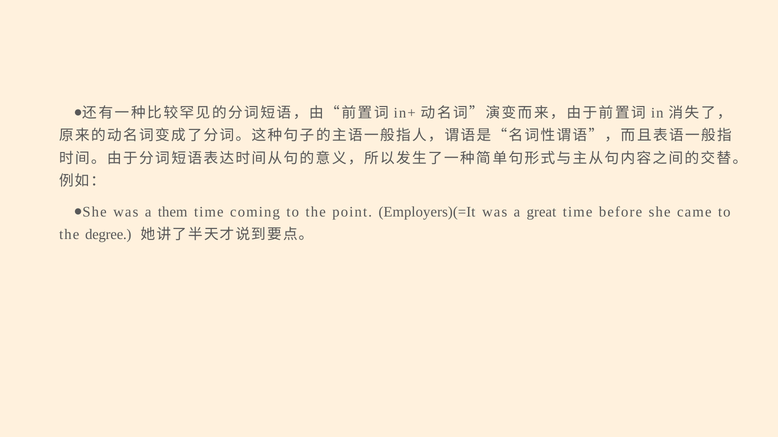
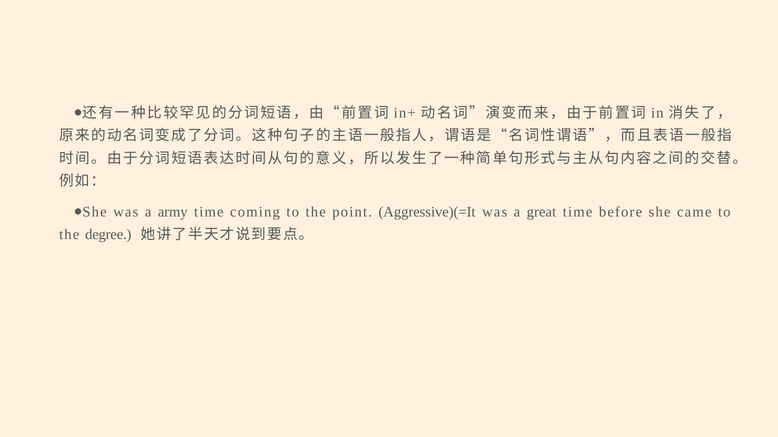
them: them -> army
Employers)(=It: Employers)(=It -> Aggressive)(=It
